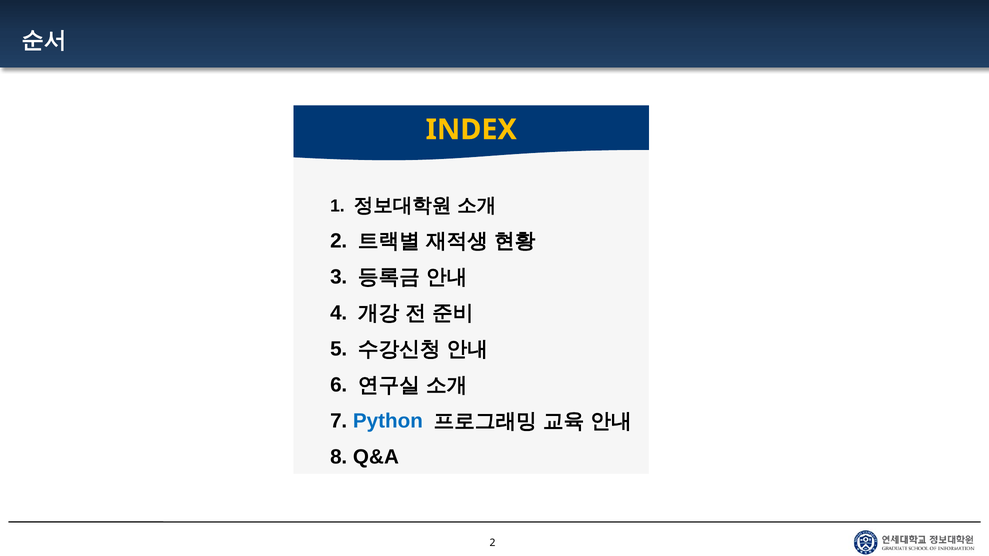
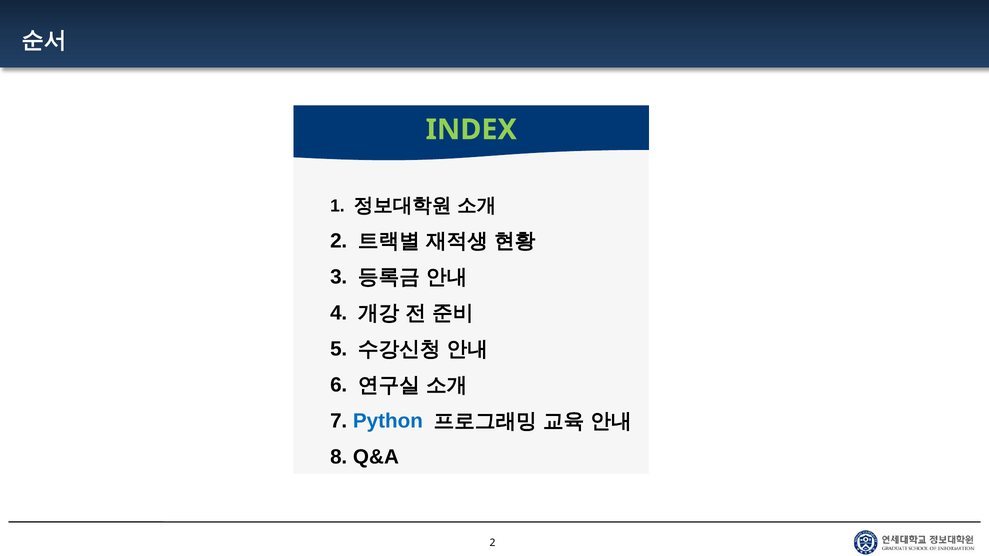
INDEX colour: yellow -> light green
